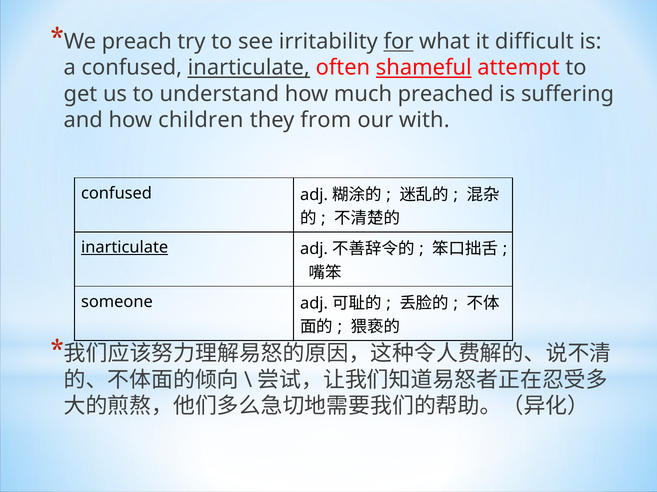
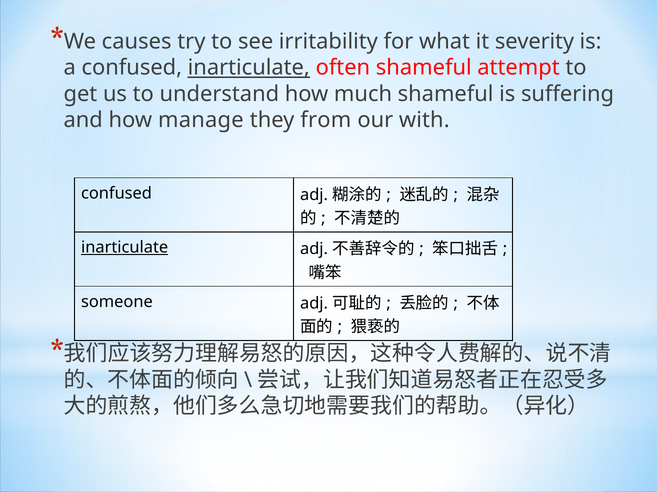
preach: preach -> causes
for underline: present -> none
difficult: difficult -> severity
shameful at (424, 68) underline: present -> none
much preached: preached -> shameful
children: children -> manage
